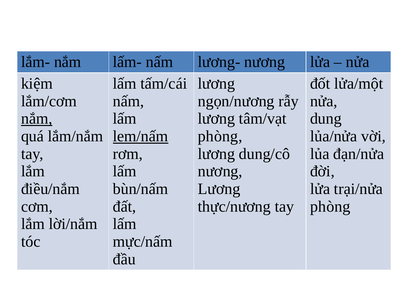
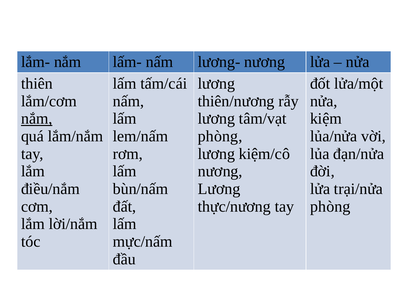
kiệm: kiệm -> thiên
ngọn/nương: ngọn/nương -> thiên/nương
dung: dung -> kiệm
lem/nấm underline: present -> none
dung/cô: dung/cô -> kiệm/cô
